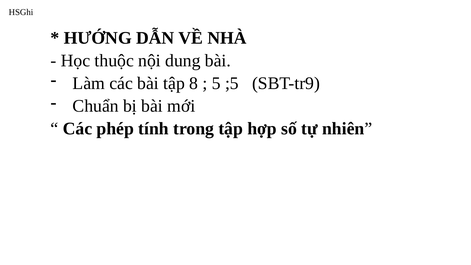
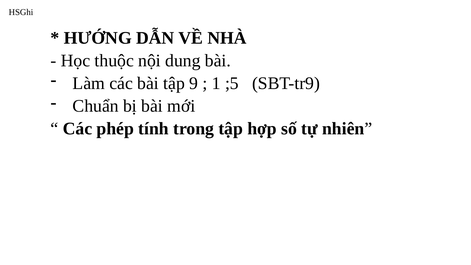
8: 8 -> 9
5: 5 -> 1
